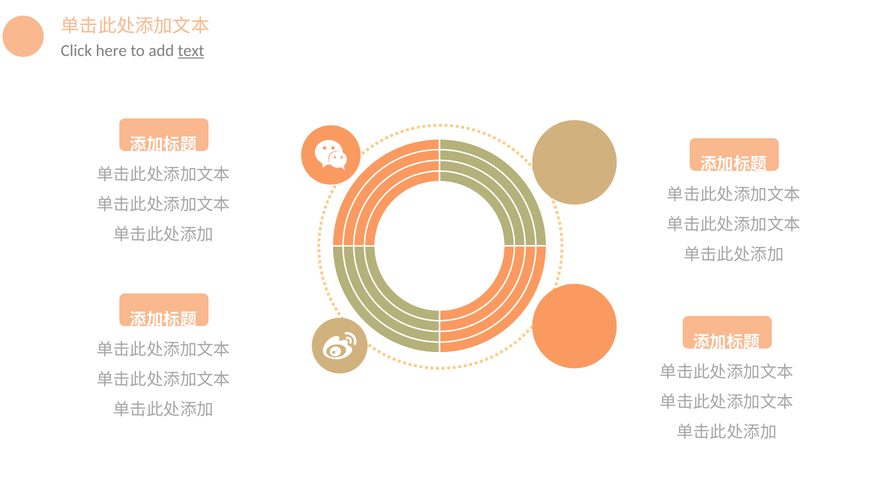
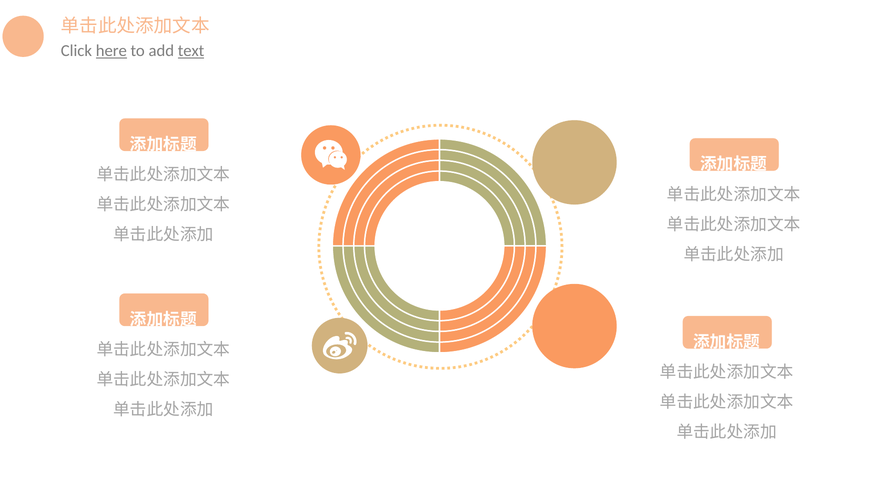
here underline: none -> present
